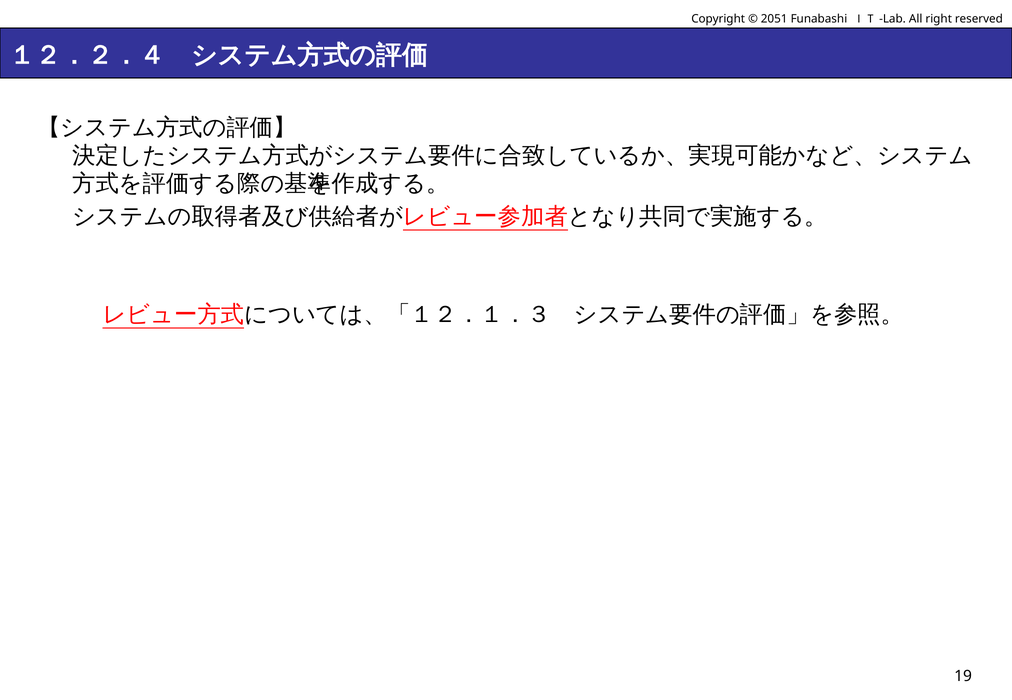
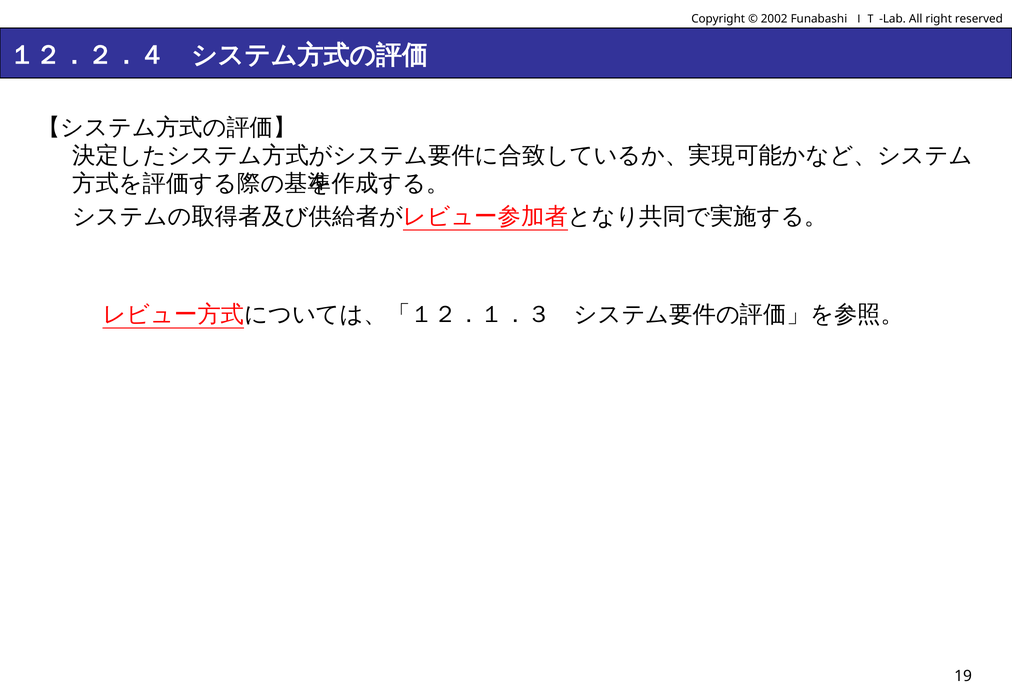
2051: 2051 -> 2002
